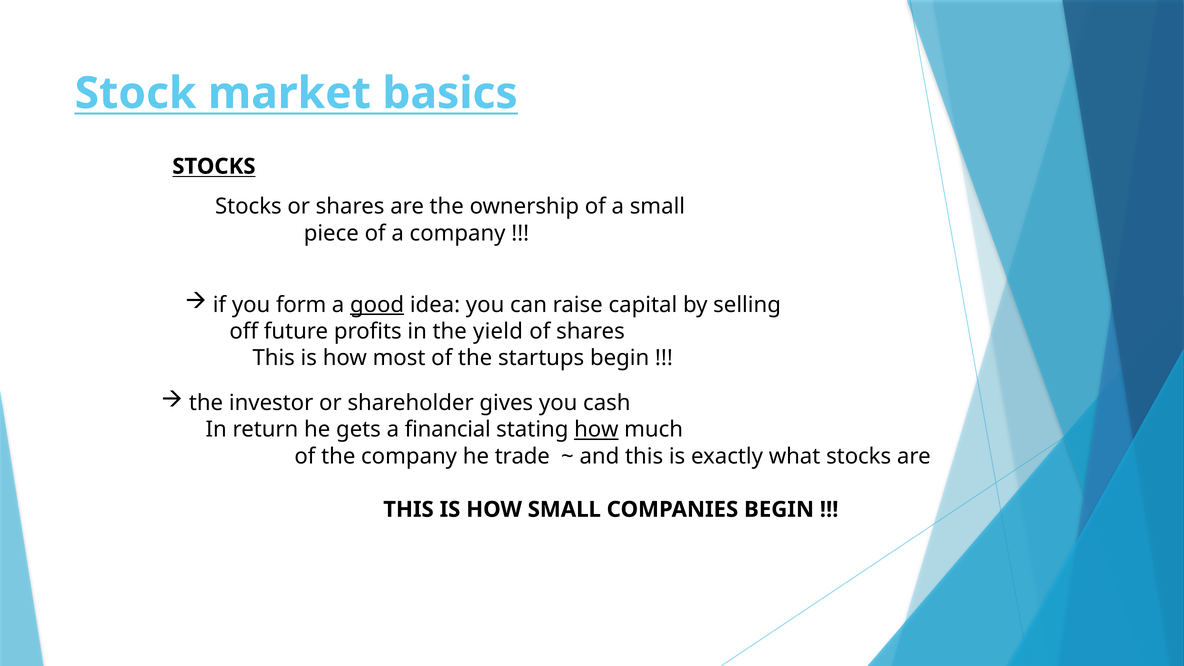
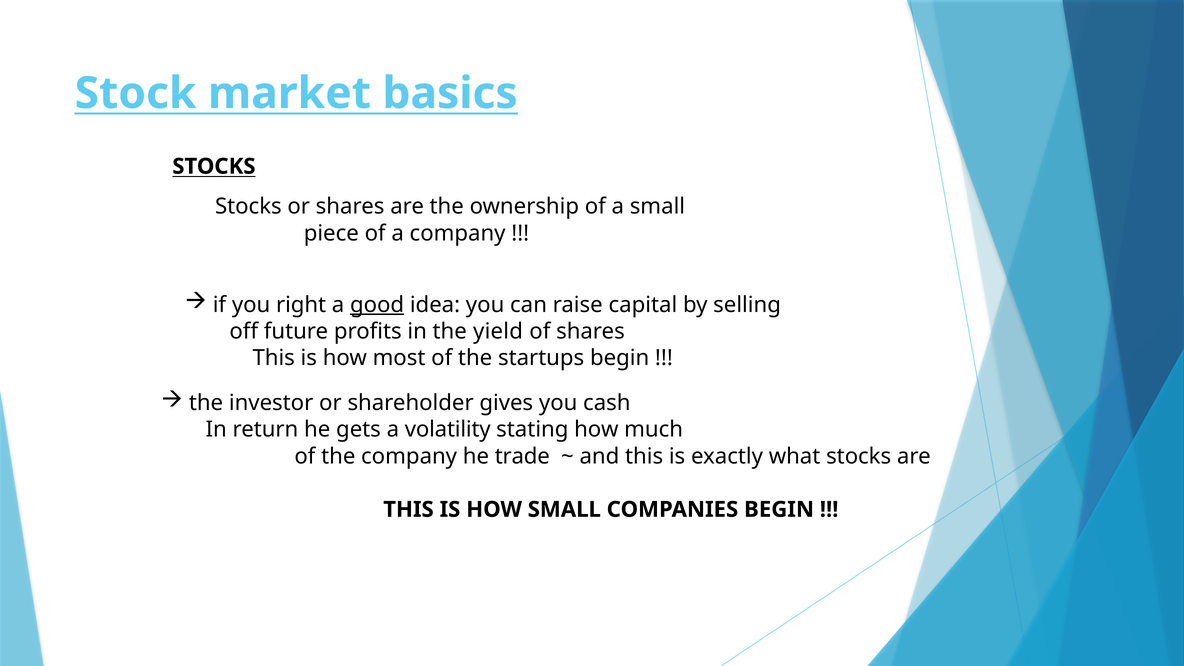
form: form -> right
financial: financial -> volatility
how at (596, 430) underline: present -> none
